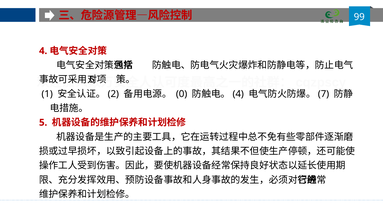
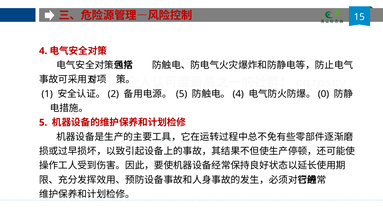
99: 99 -> 15
0 at (182, 94): 0 -> 5
7: 7 -> 0
